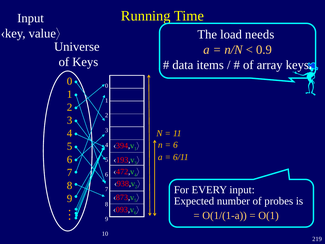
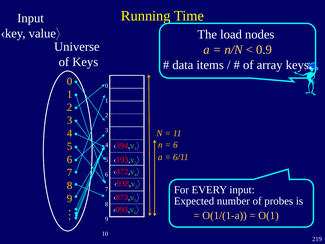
needs: needs -> nodes
